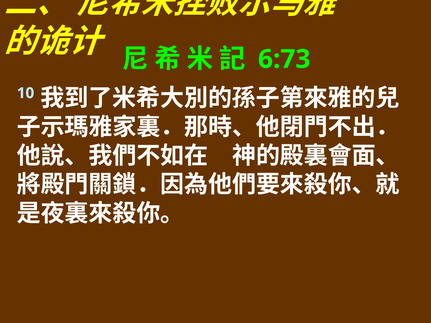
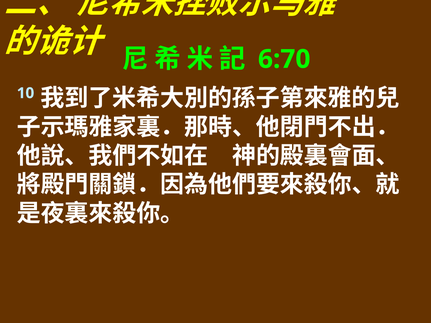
6:73: 6:73 -> 6:70
